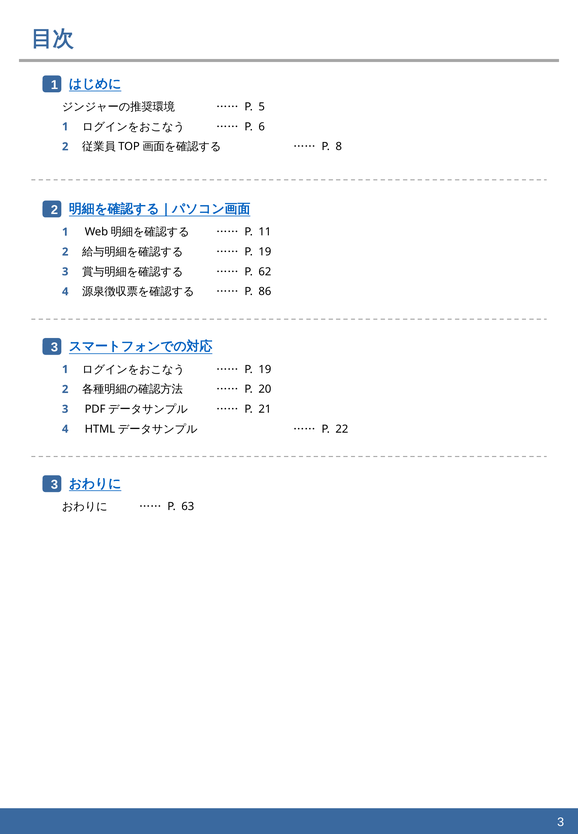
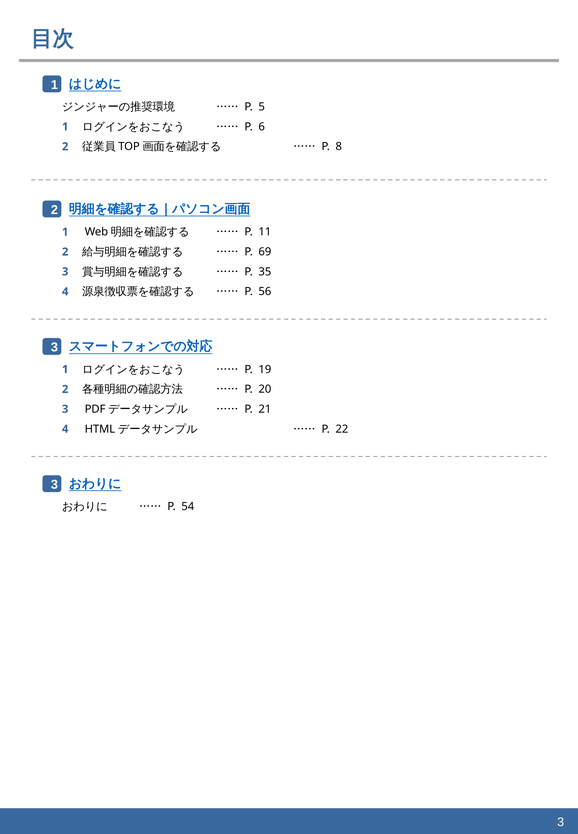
19 at (265, 252): 19 -> 69
62: 62 -> 35
86: 86 -> 56
63: 63 -> 54
